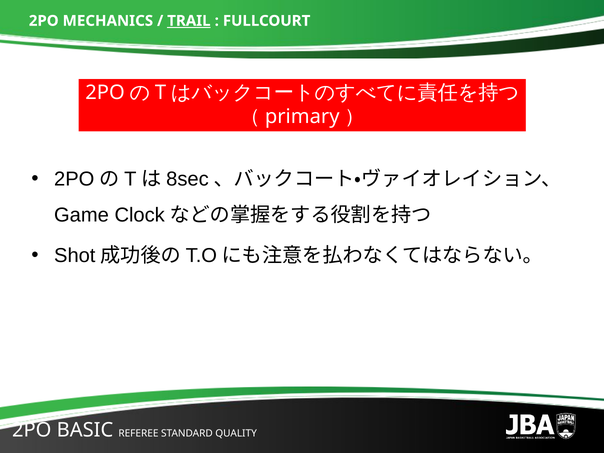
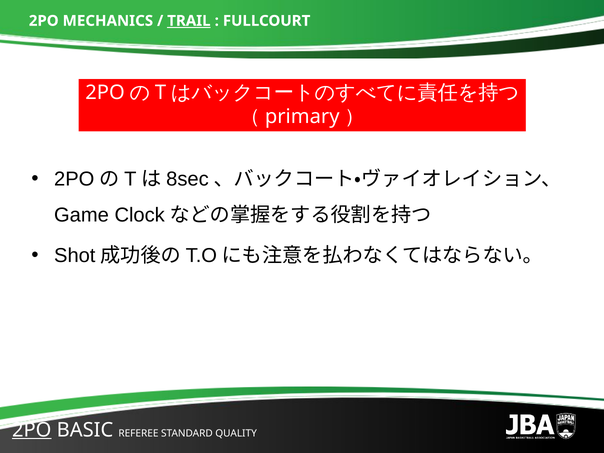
2PO at (32, 430) underline: none -> present
